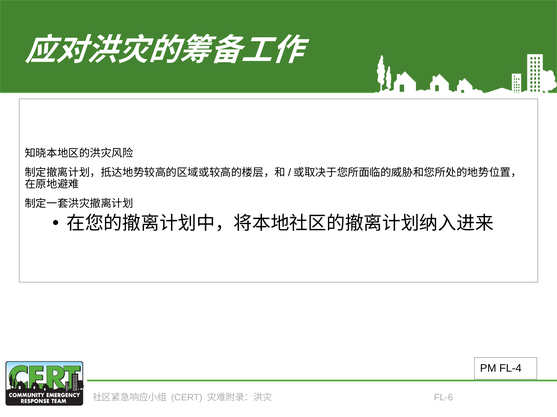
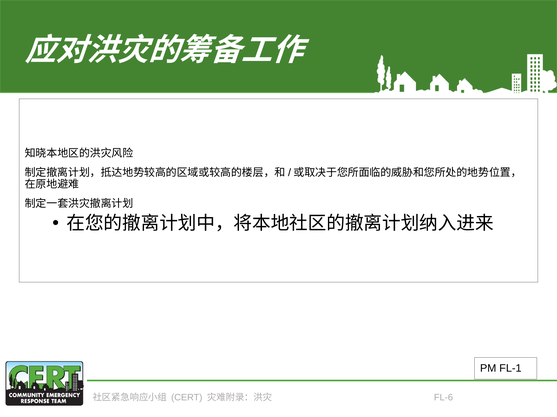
FL-4: FL-4 -> FL-1
